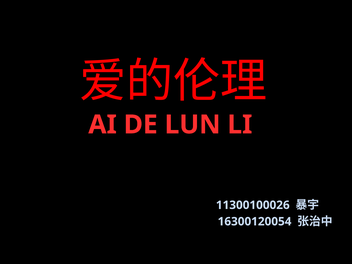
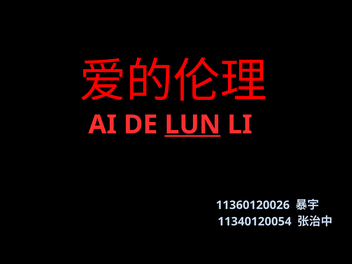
LUN underline: none -> present
11300100026: 11300100026 -> 11360120026
16300120054: 16300120054 -> 11340120054
